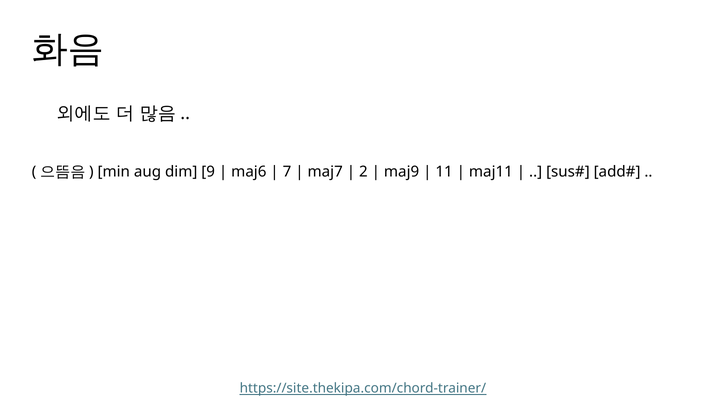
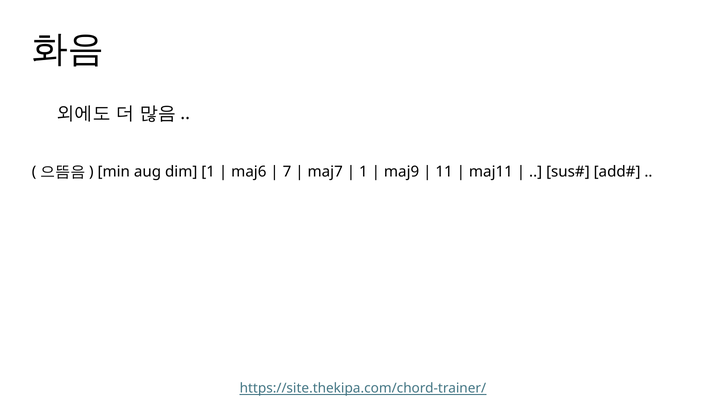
dim 9: 9 -> 1
2 at (363, 172): 2 -> 1
